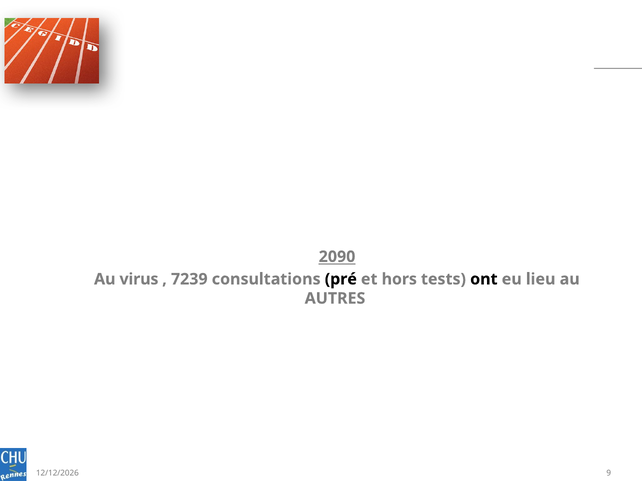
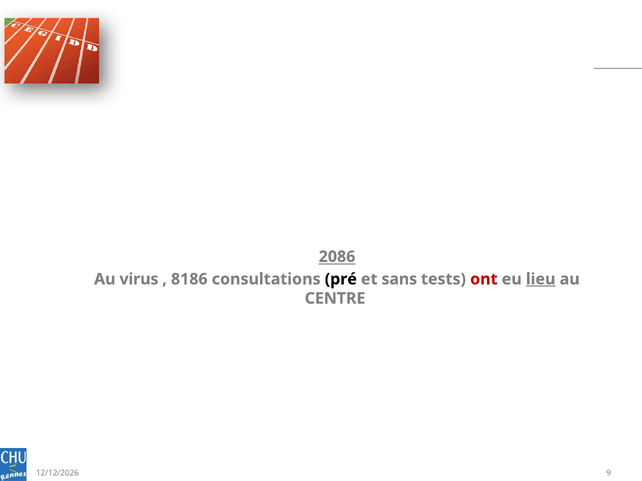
2090: 2090 -> 2086
7239: 7239 -> 8186
hors: hors -> sans
ont colour: black -> red
lieu underline: none -> present
AUTRES: AUTRES -> CENTRE
